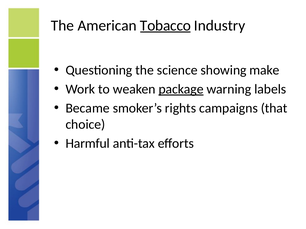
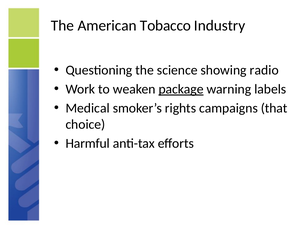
Tobacco underline: present -> none
make: make -> radio
Became: Became -> Medical
